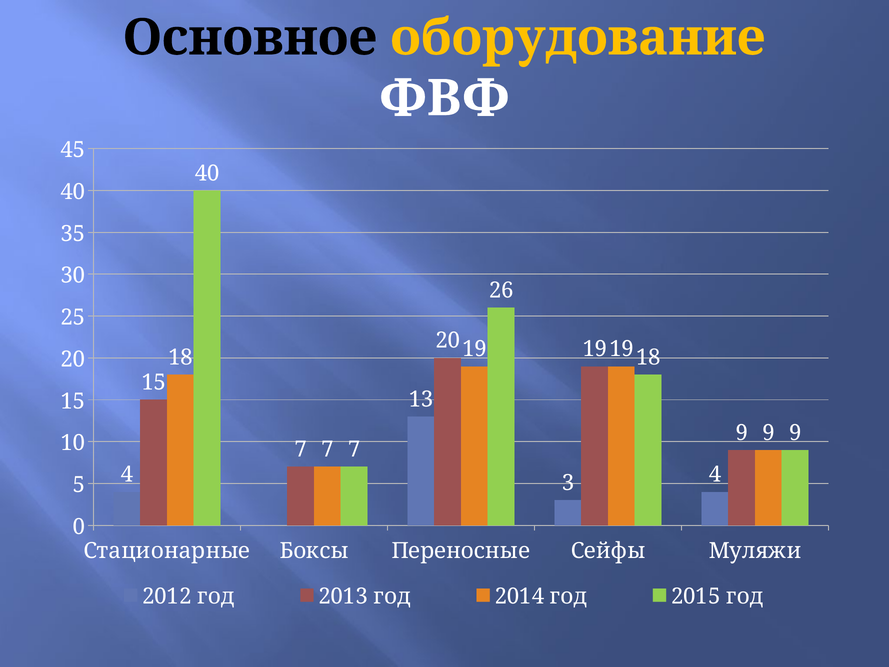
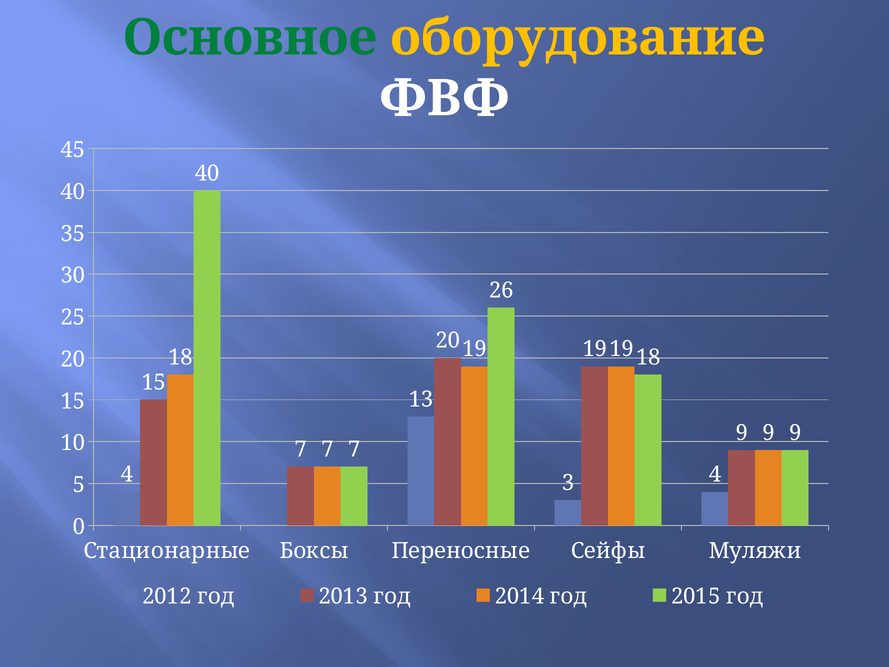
Основное colour: black -> green
